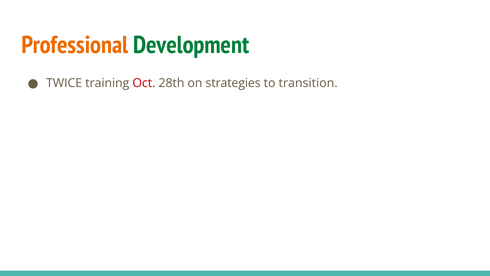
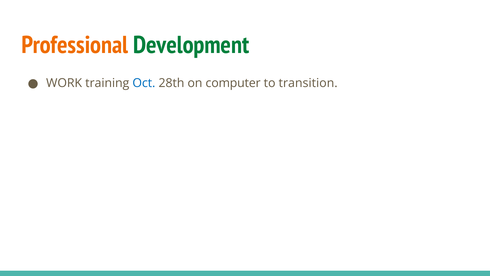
TWICE: TWICE -> WORK
Oct colour: red -> blue
strategies: strategies -> computer
